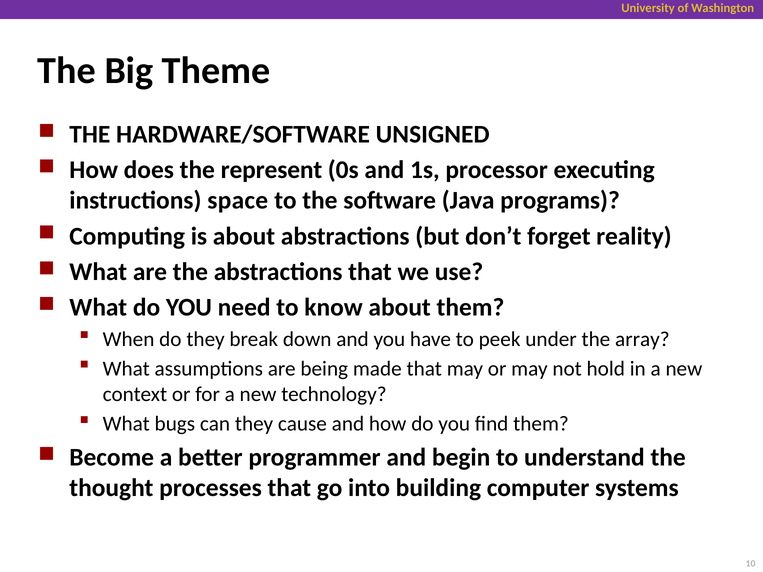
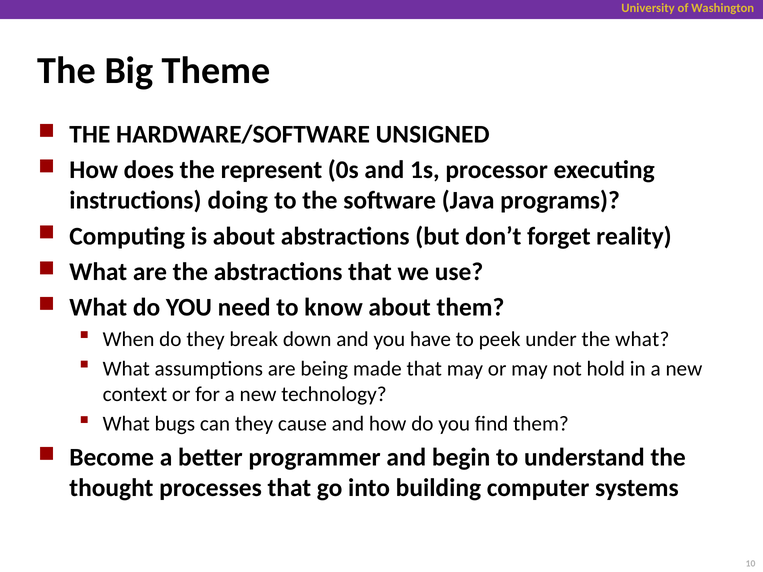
space: space -> doing
the array: array -> what
